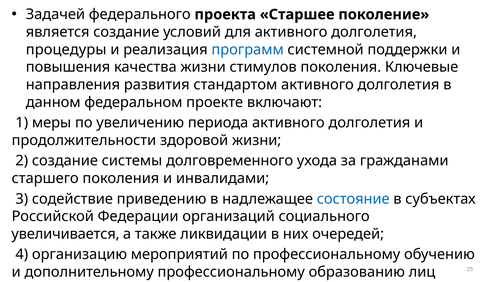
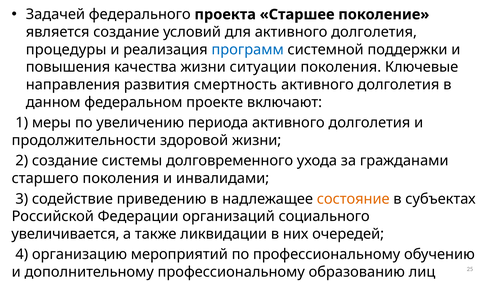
стимулов: стимулов -> ситуации
стандартом: стандартом -> смертность
состояние colour: blue -> orange
